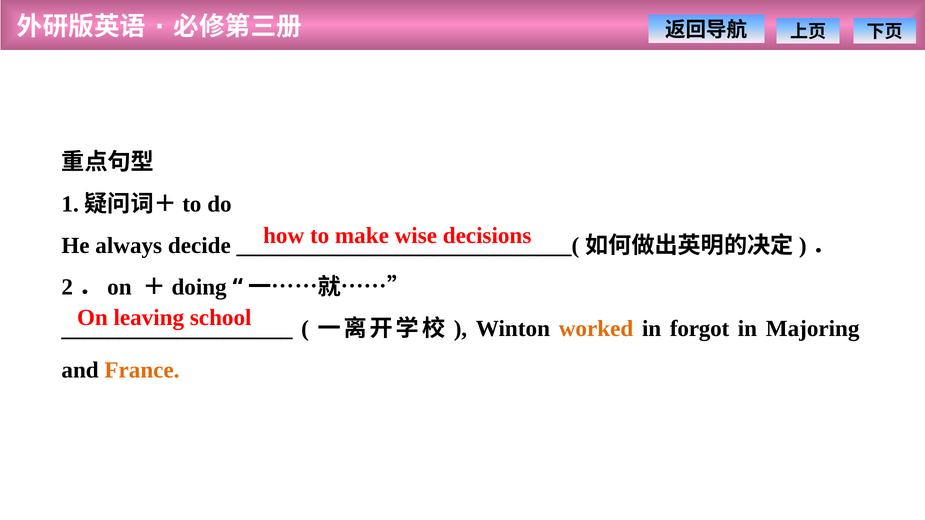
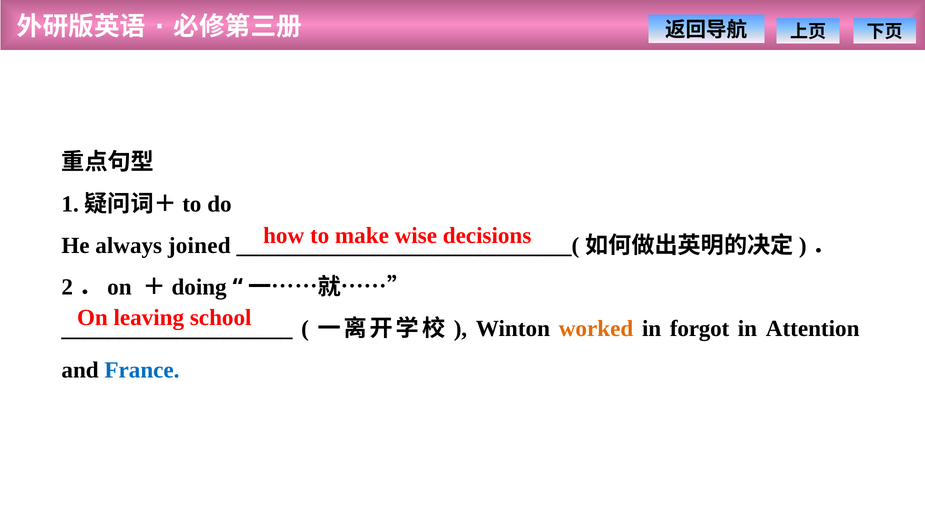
decide: decide -> joined
Majoring: Majoring -> Attention
France colour: orange -> blue
